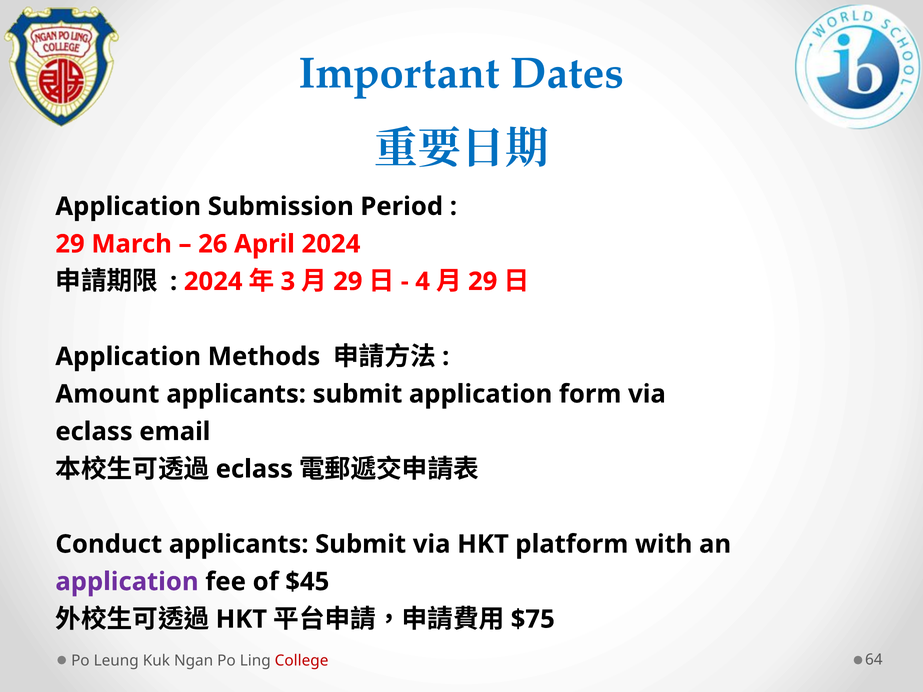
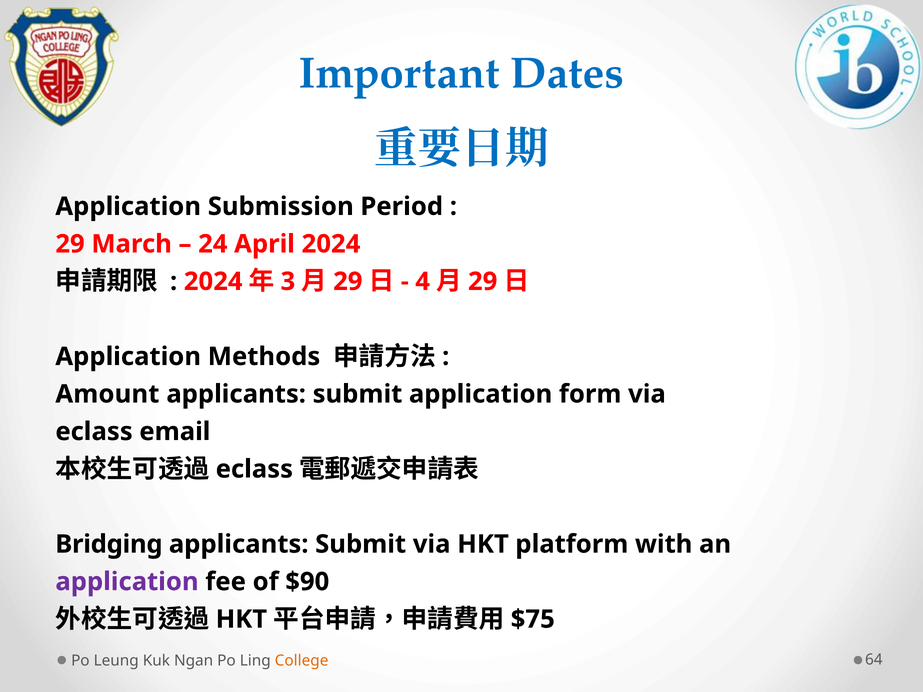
26: 26 -> 24
Conduct: Conduct -> Bridging
$45: $45 -> $90
College colour: red -> orange
